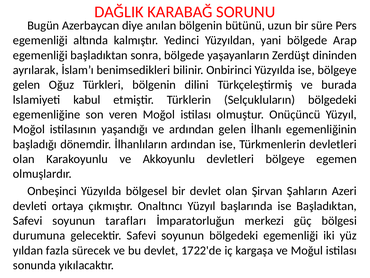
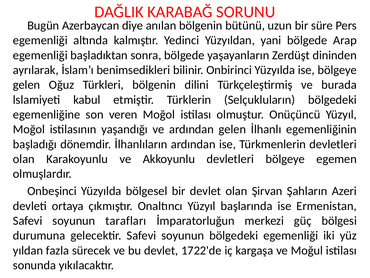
ise Başladıktan: Başladıktan -> Ermenistan
